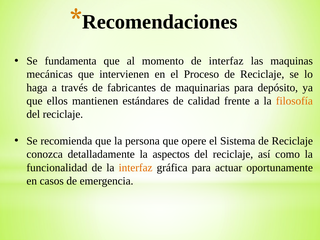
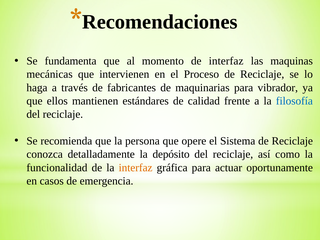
depósito: depósito -> vibrador
filosofía colour: orange -> blue
aspectos: aspectos -> depósito
